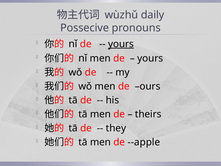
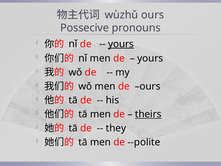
wùzhǔ daily: daily -> ours
theirs underline: none -> present
--apple: --apple -> --polite
